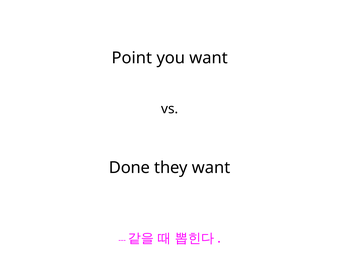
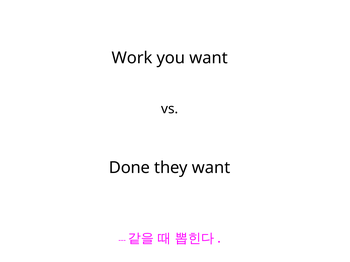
Point: Point -> Work
